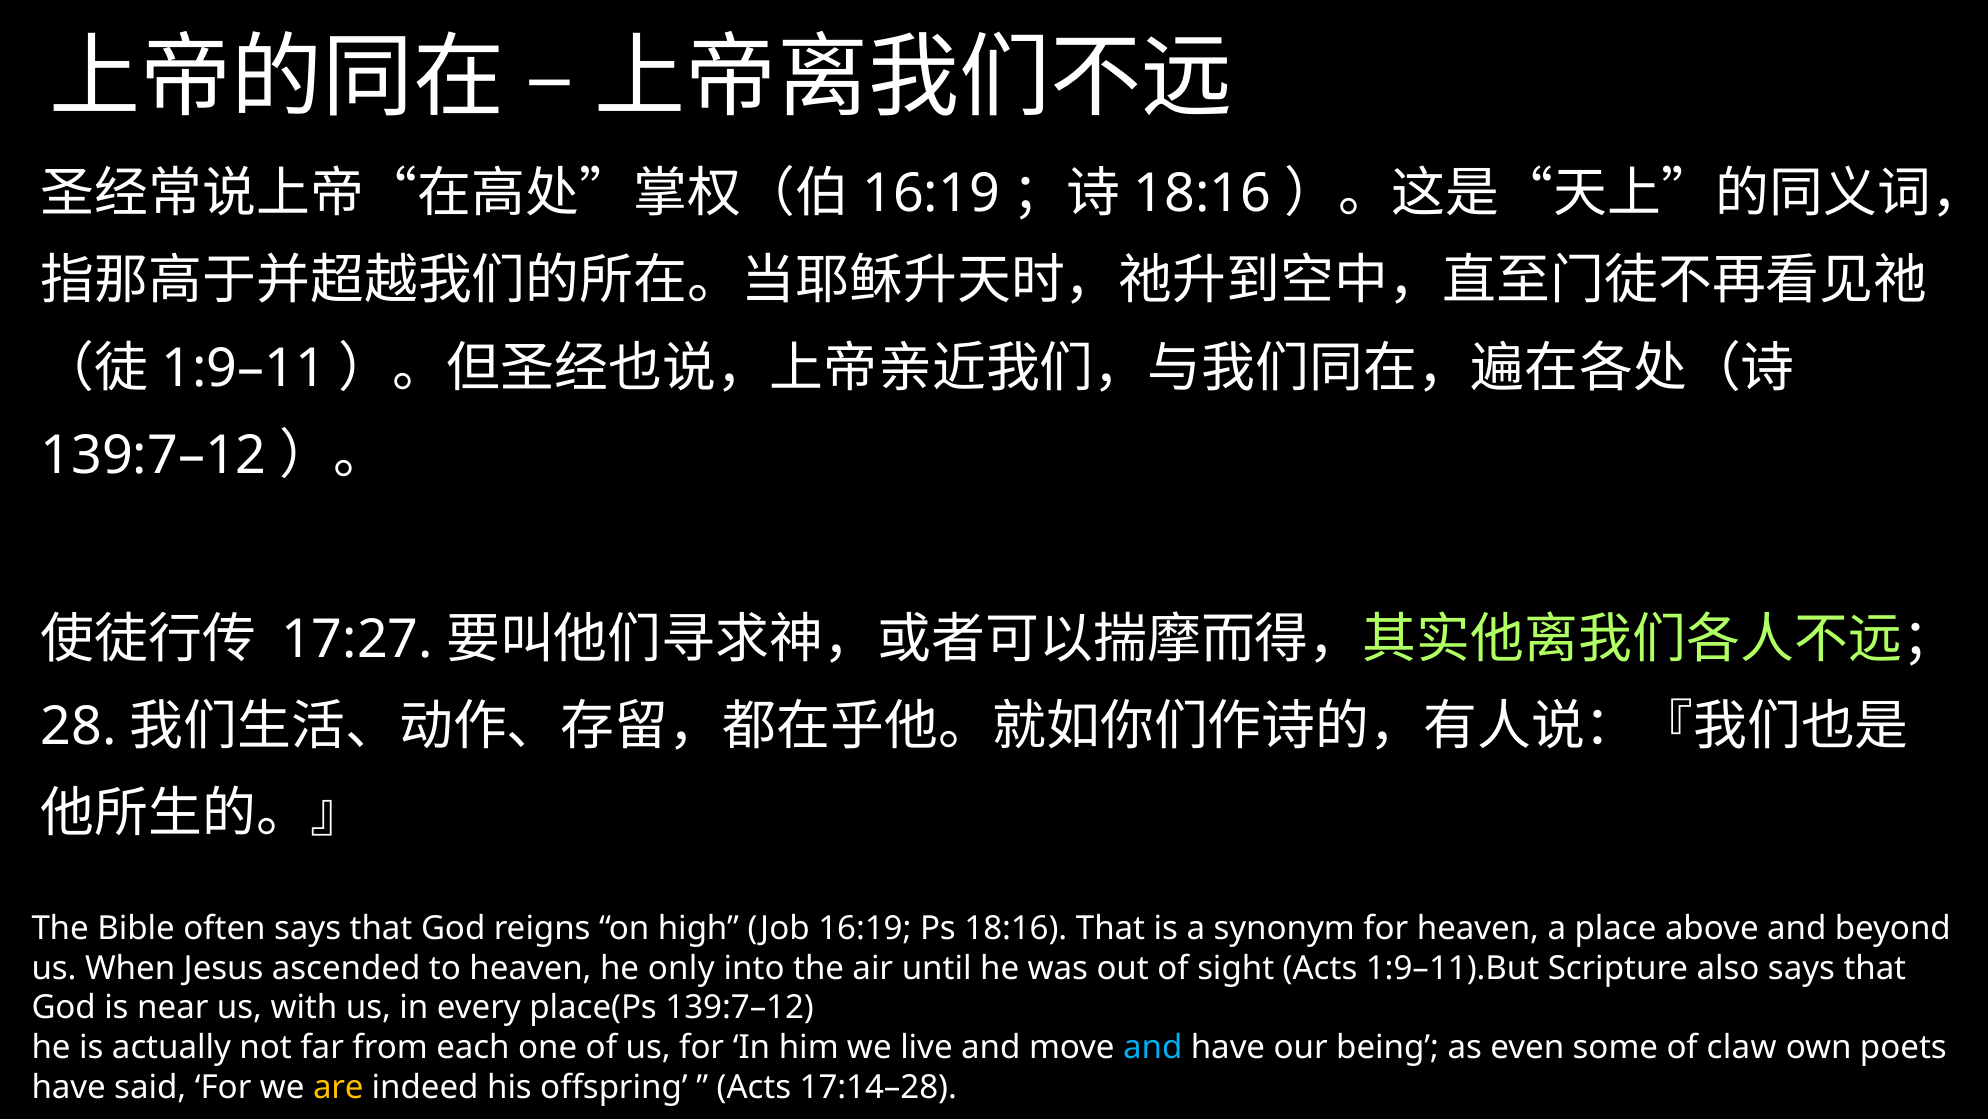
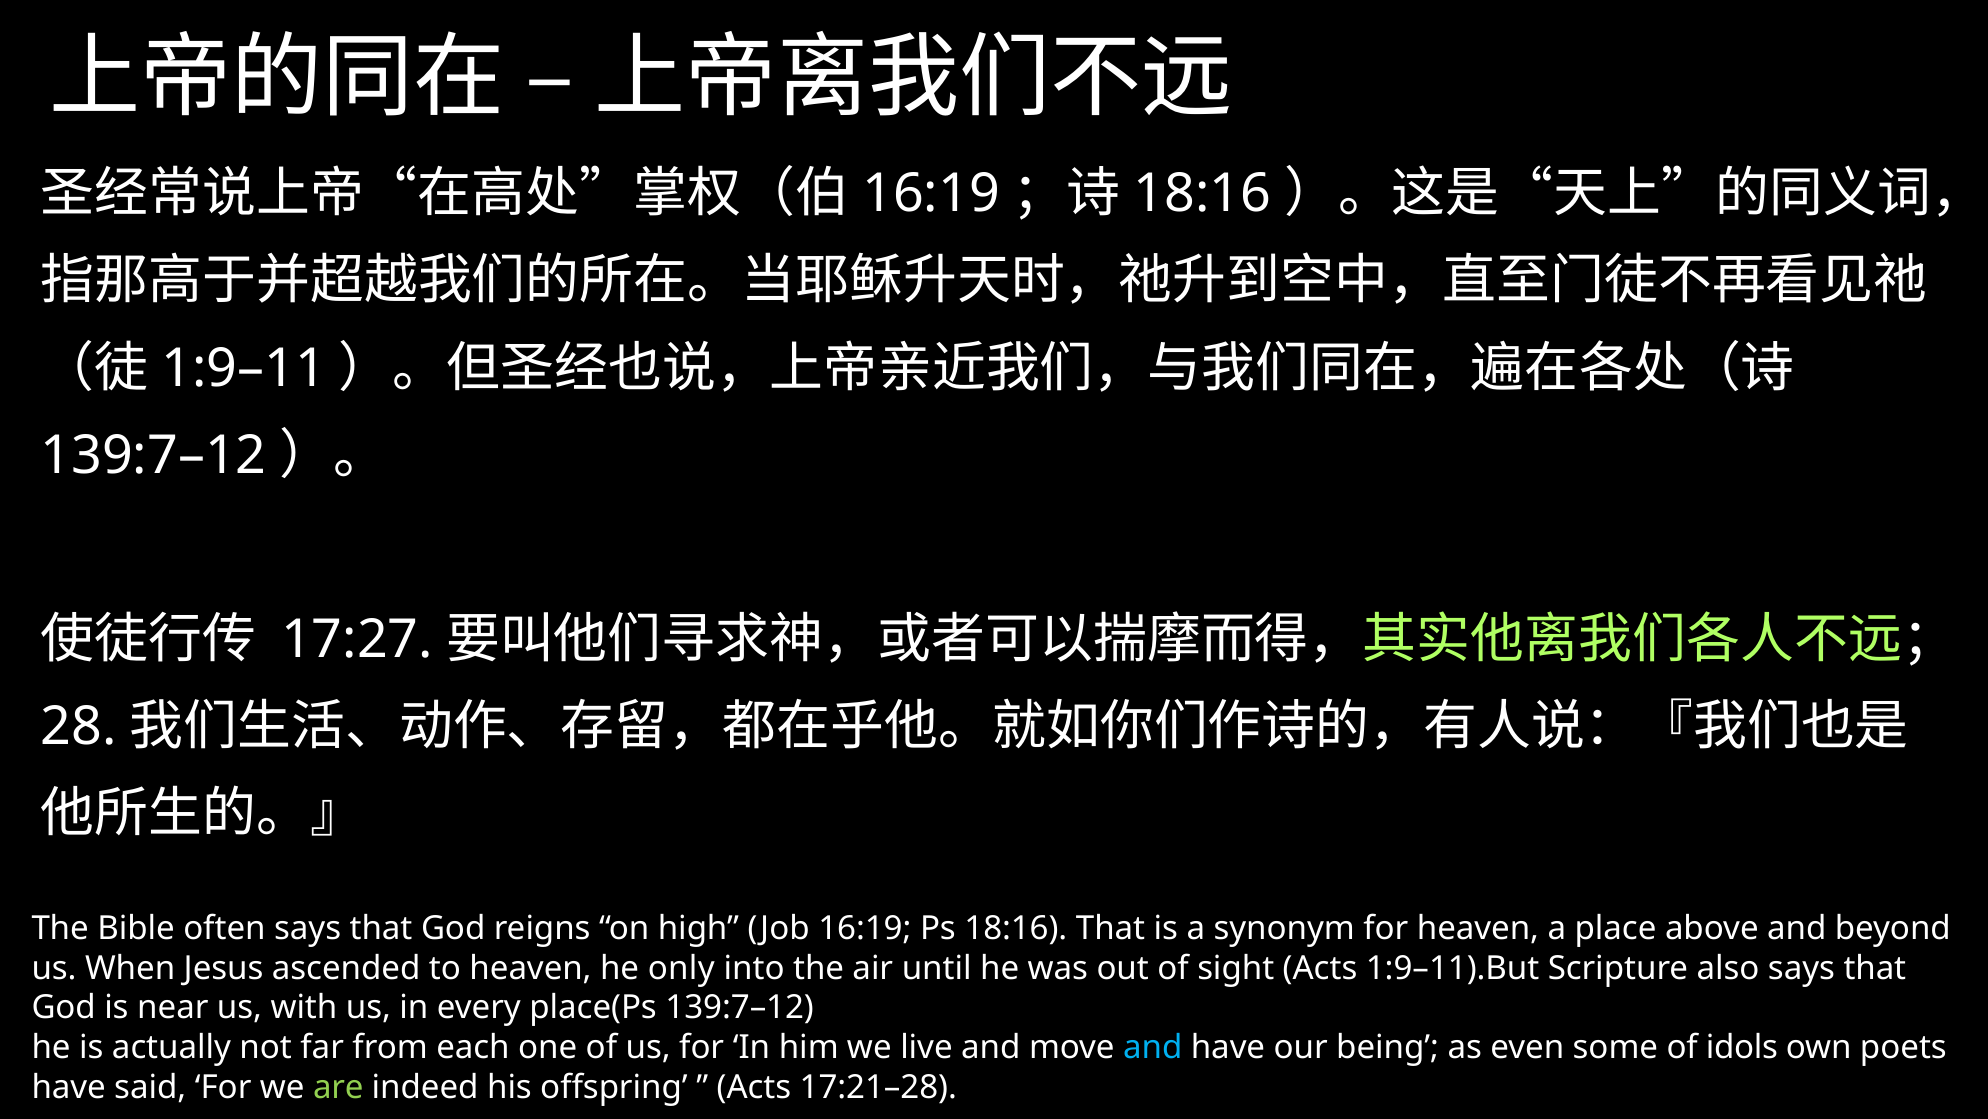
claw: claw -> idols
are colour: yellow -> light green
17:14–28: 17:14–28 -> 17:21–28
